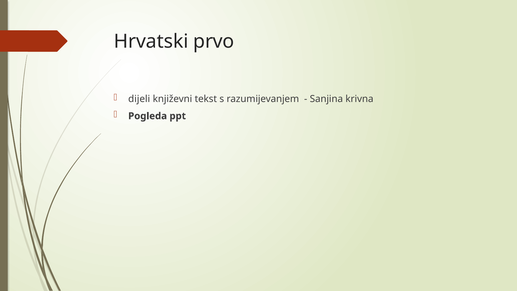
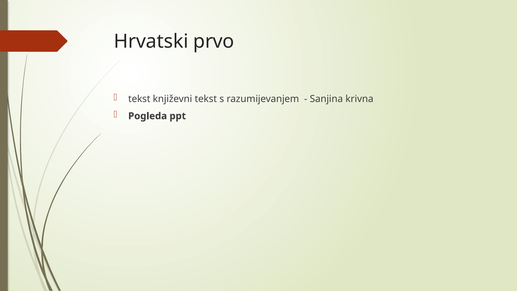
dijeli at (139, 99): dijeli -> tekst
